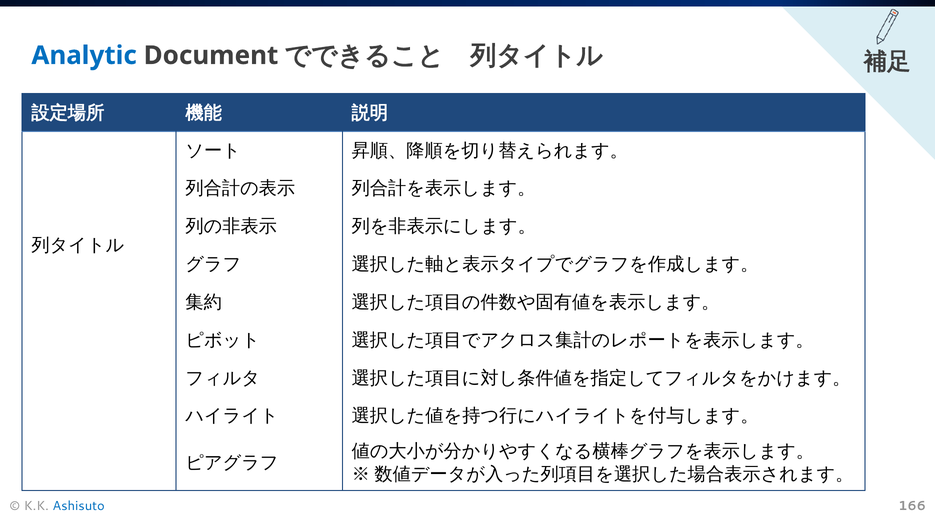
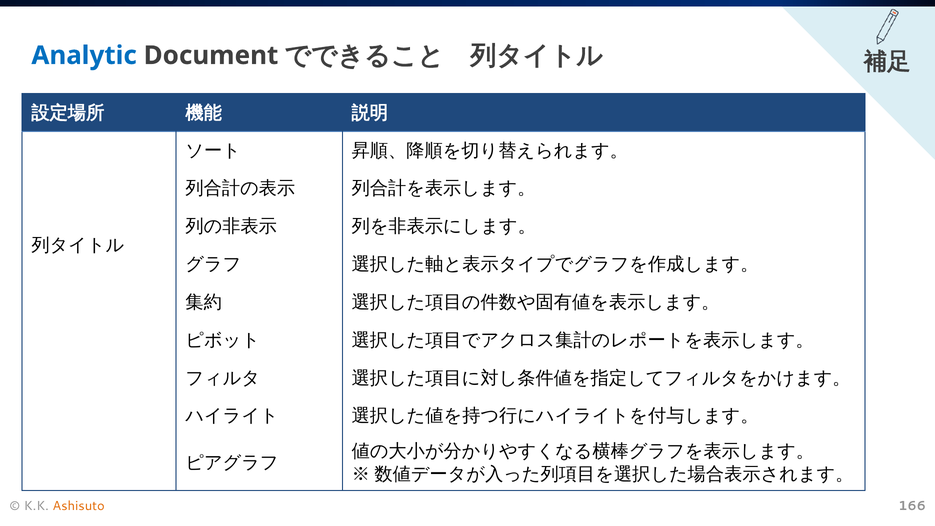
Ashisuto colour: blue -> orange
